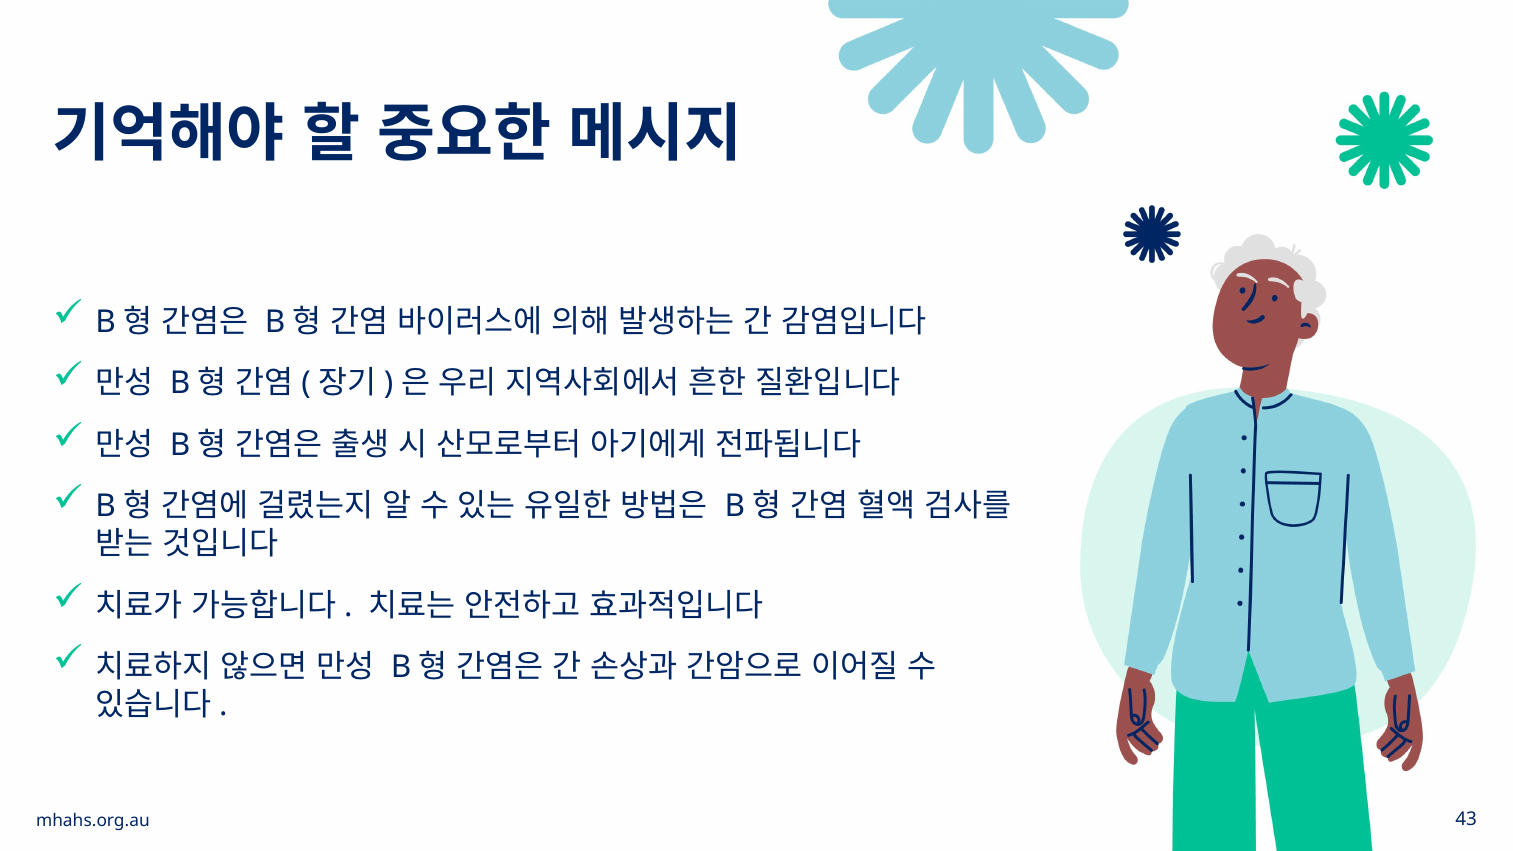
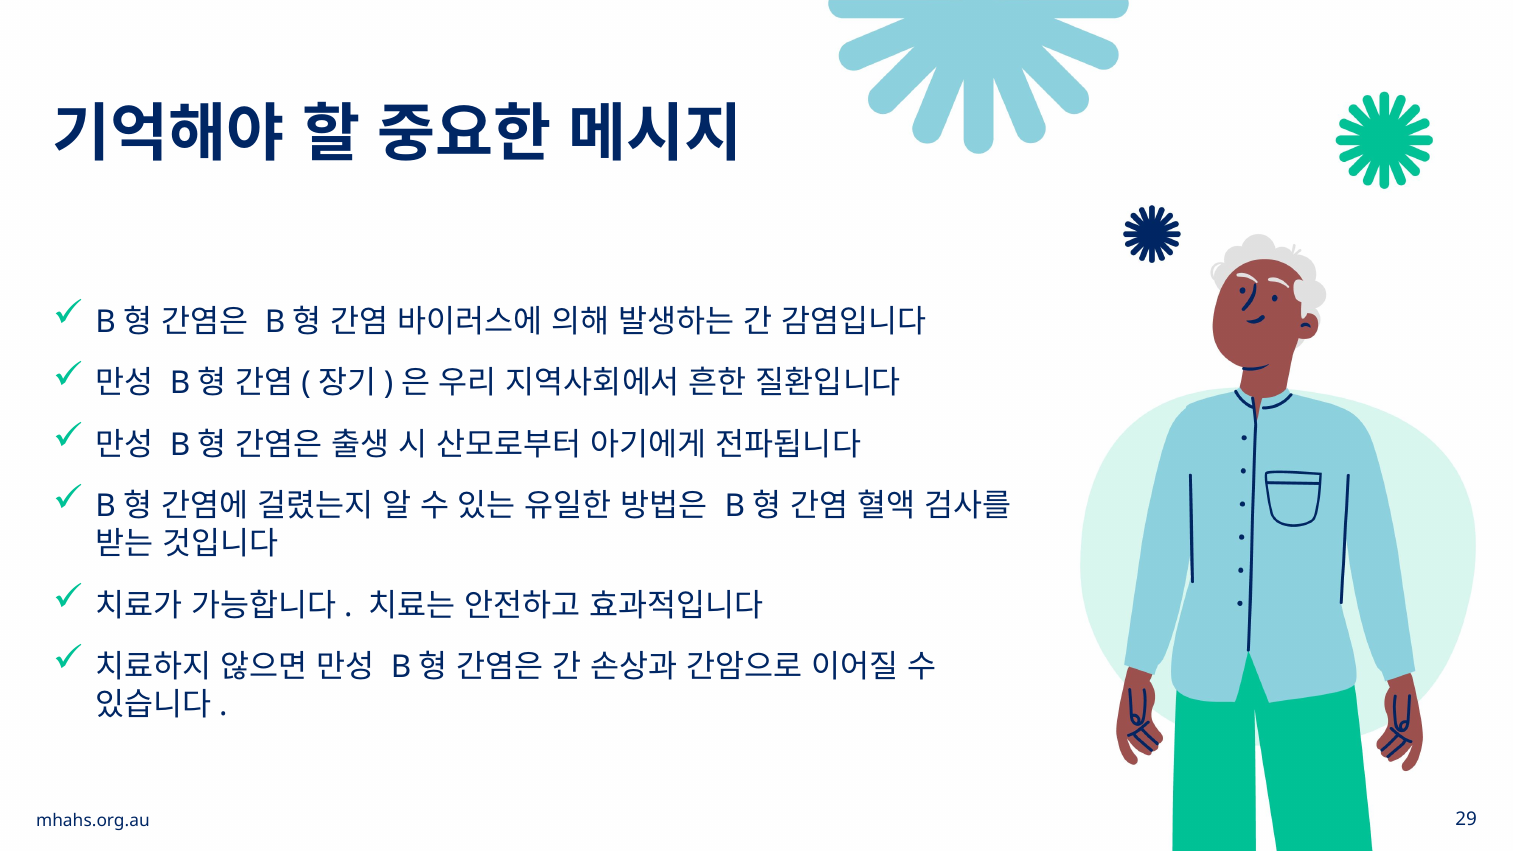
43: 43 -> 29
